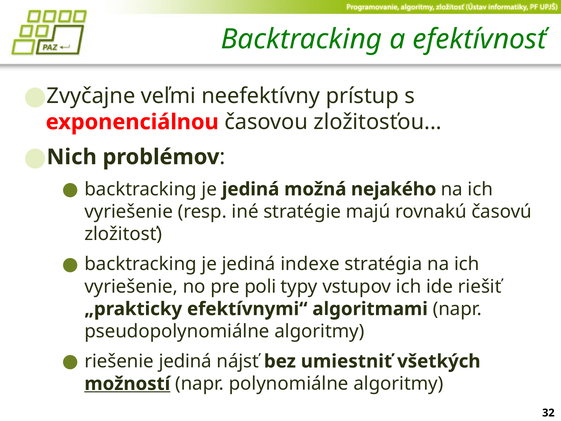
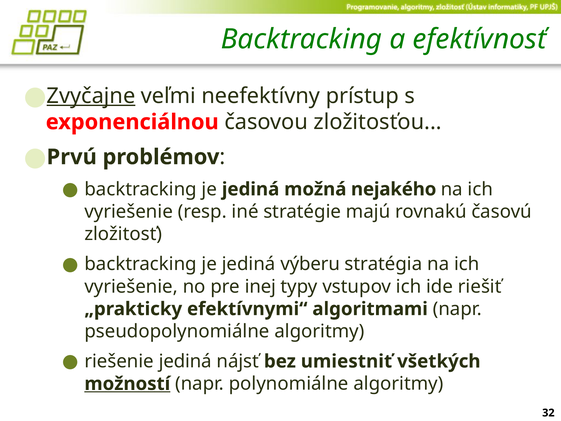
Zvyčajne underline: none -> present
Nich: Nich -> Prvú
indexe: indexe -> výberu
poli: poli -> inej
